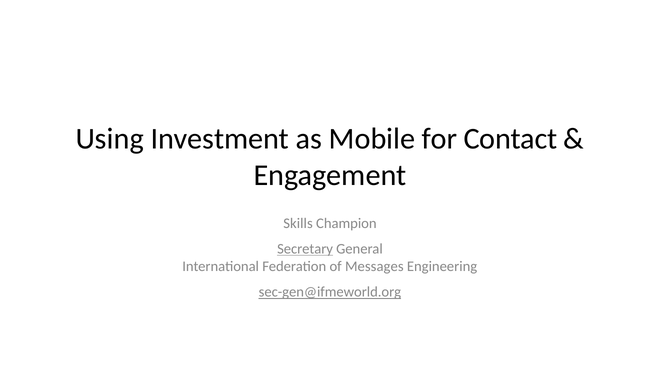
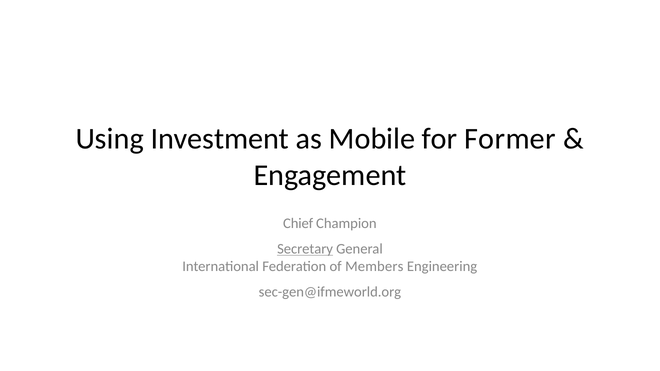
Contact: Contact -> Former
Skills: Skills -> Chief
Messages: Messages -> Members
sec-gen@ifmeworld.org underline: present -> none
